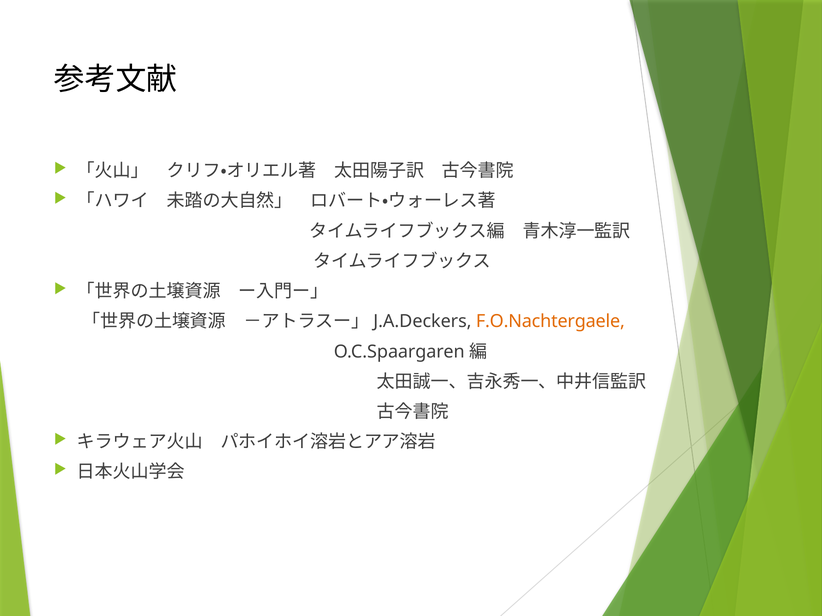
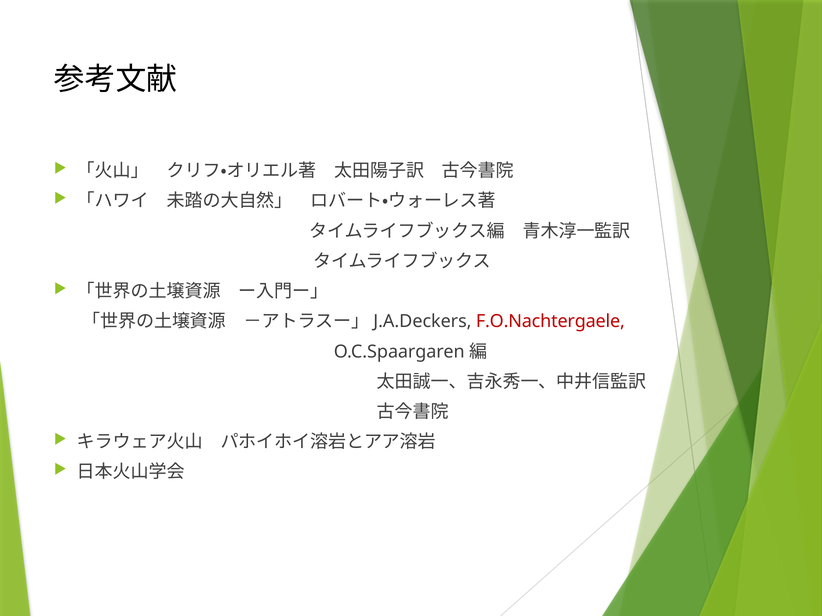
F.O.Nachtergaele colour: orange -> red
